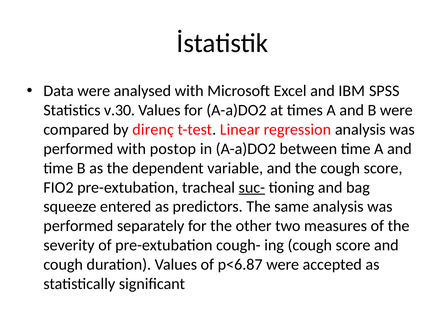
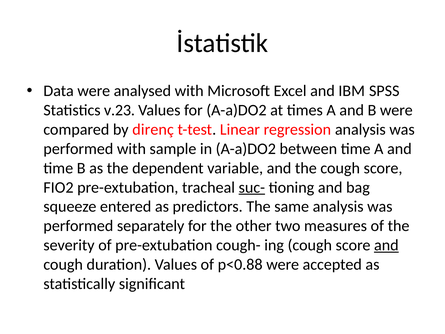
v.30: v.30 -> v.23
postop: postop -> sample
and at (386, 245) underline: none -> present
p<6.87: p<6.87 -> p<0.88
